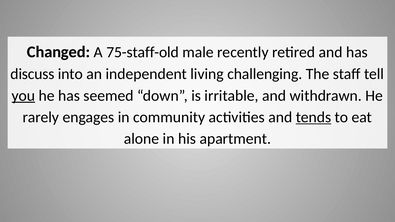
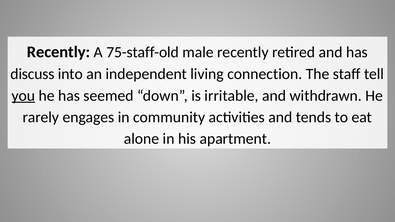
Changed at (59, 52): Changed -> Recently
challenging: challenging -> connection
tends underline: present -> none
